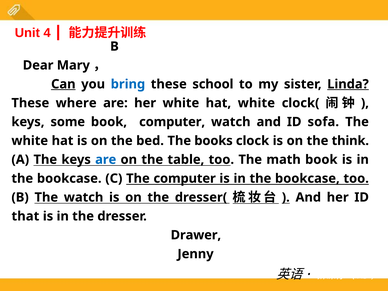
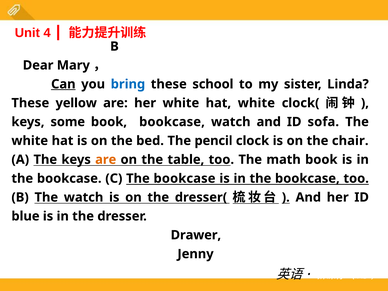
Linda underline: present -> none
where: where -> yellow
book computer: computer -> bookcase
books: books -> pencil
think: think -> chair
are at (106, 160) colour: blue -> orange
C The computer: computer -> bookcase
that: that -> blue
